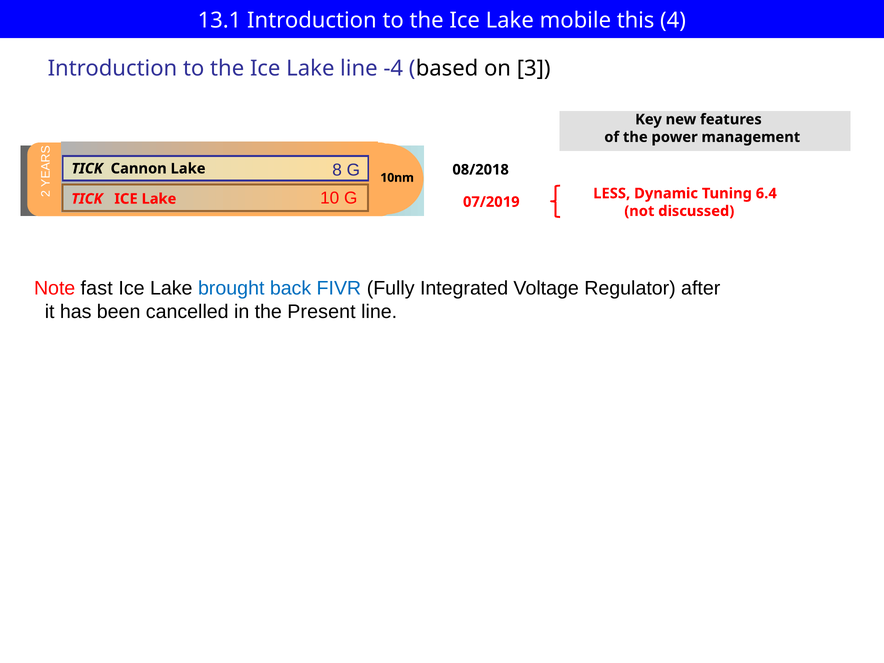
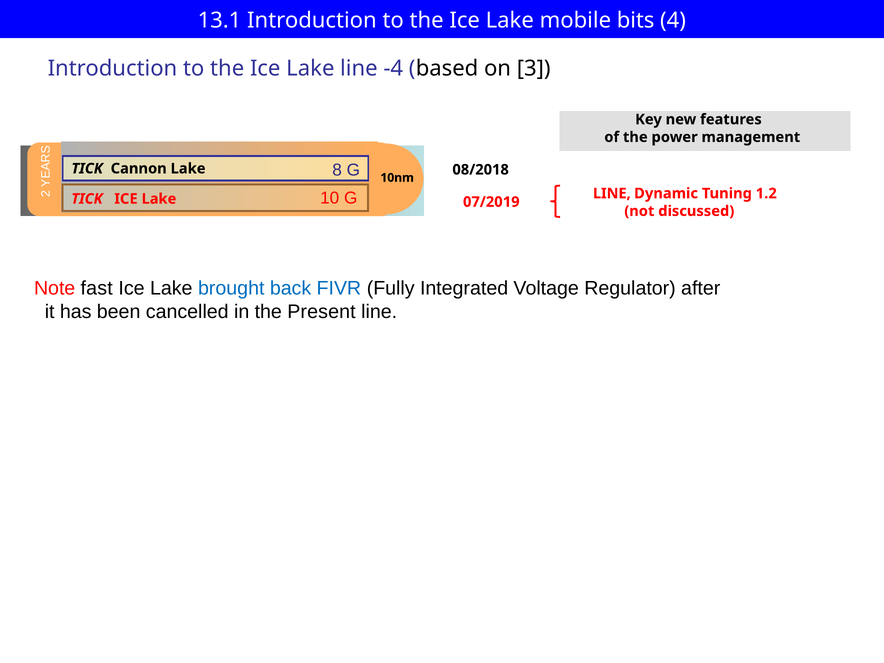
this: this -> bits
LESS at (612, 193): LESS -> LINE
6.4: 6.4 -> 1.2
